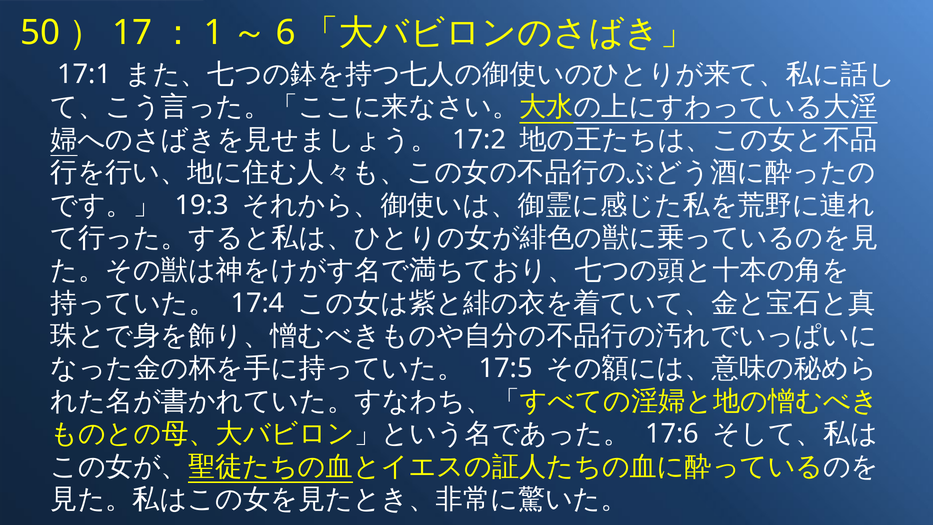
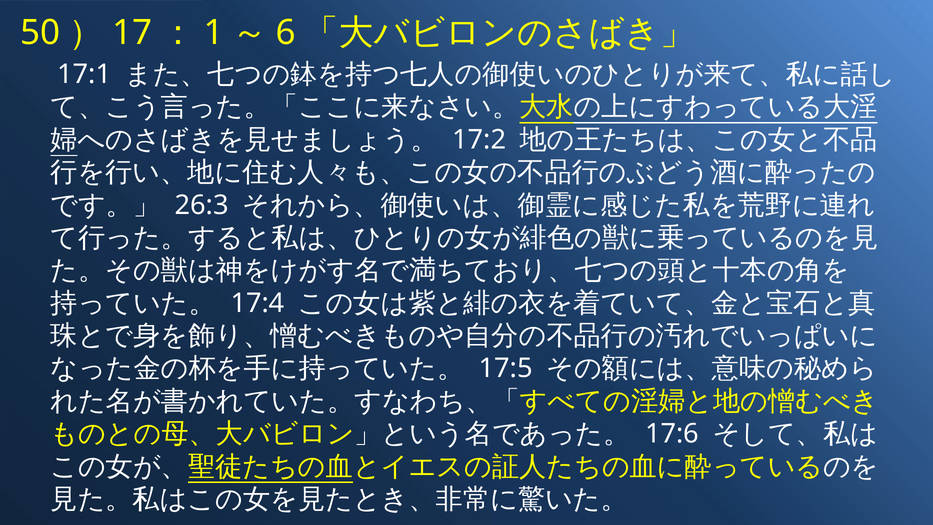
19:3: 19:3 -> 26:3
